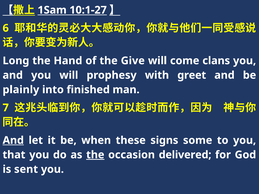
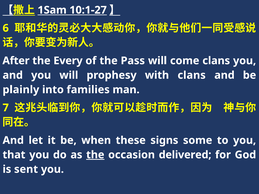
Long: Long -> After
Hand: Hand -> Every
Give: Give -> Pass
with greet: greet -> clans
finished: finished -> families
And at (13, 140) underline: present -> none
